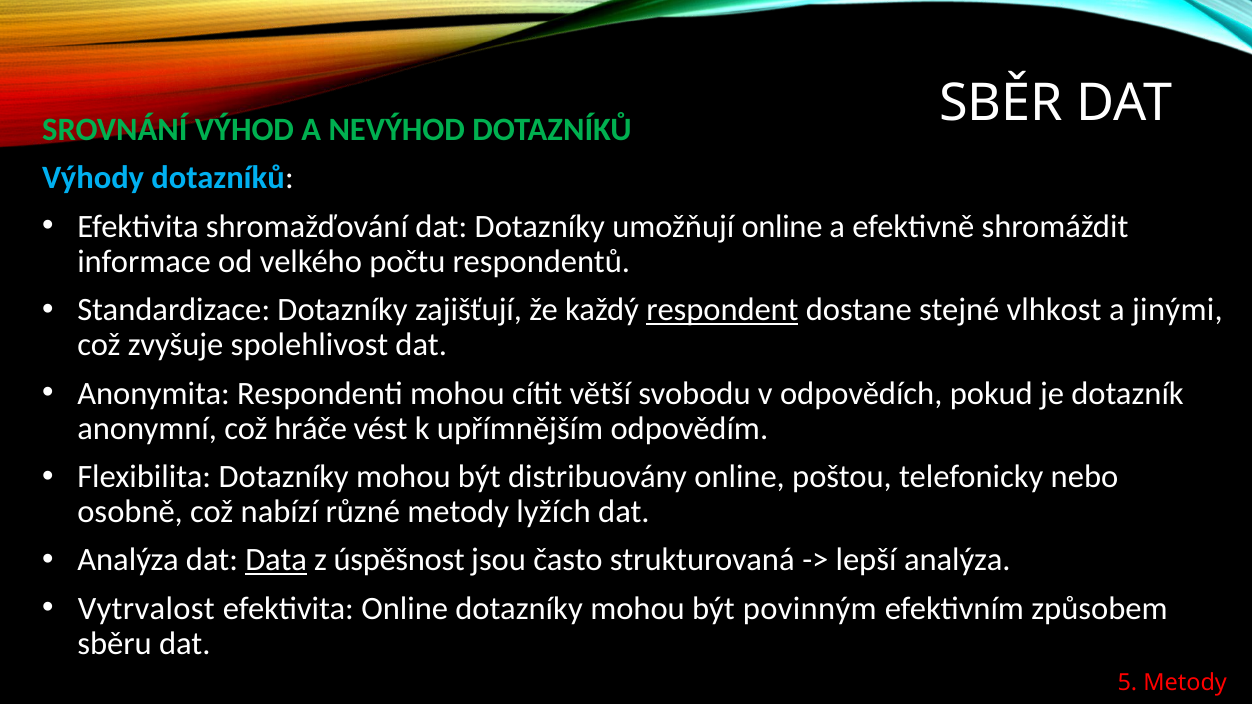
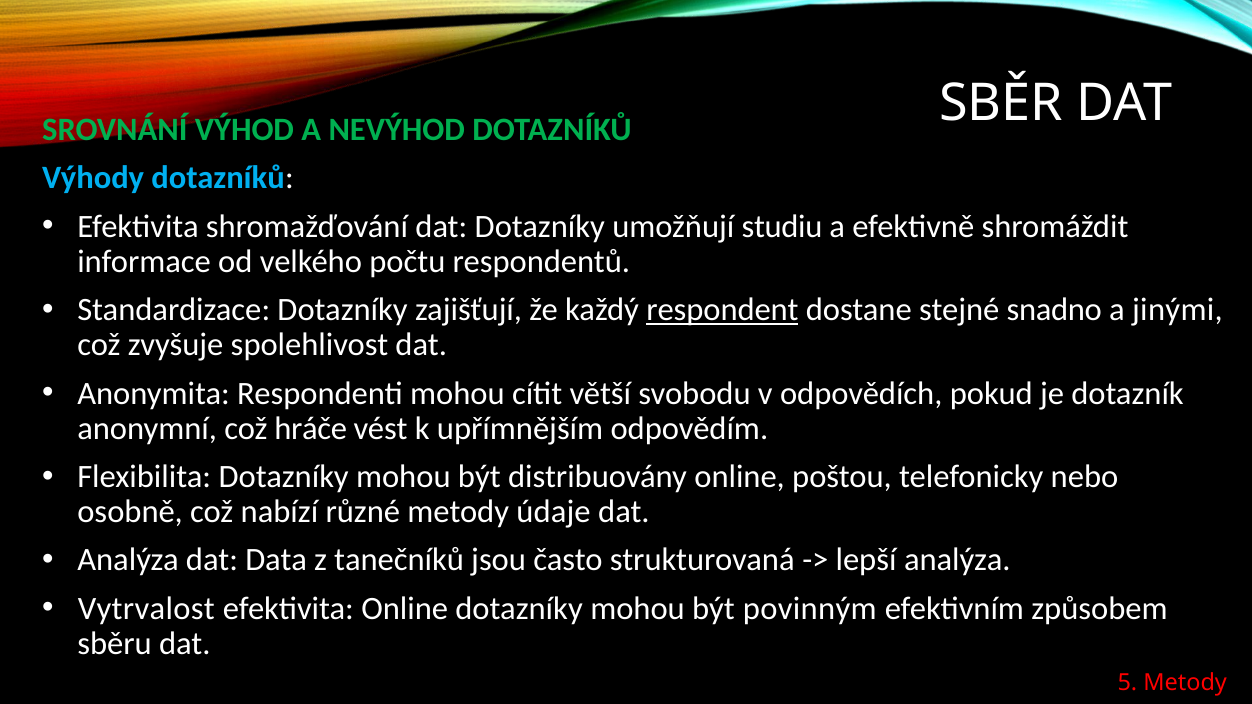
umožňují online: online -> studiu
vlhkost: vlhkost -> snadno
lyžích: lyžích -> údaje
Data underline: present -> none
úspěšnost: úspěšnost -> tanečníků
